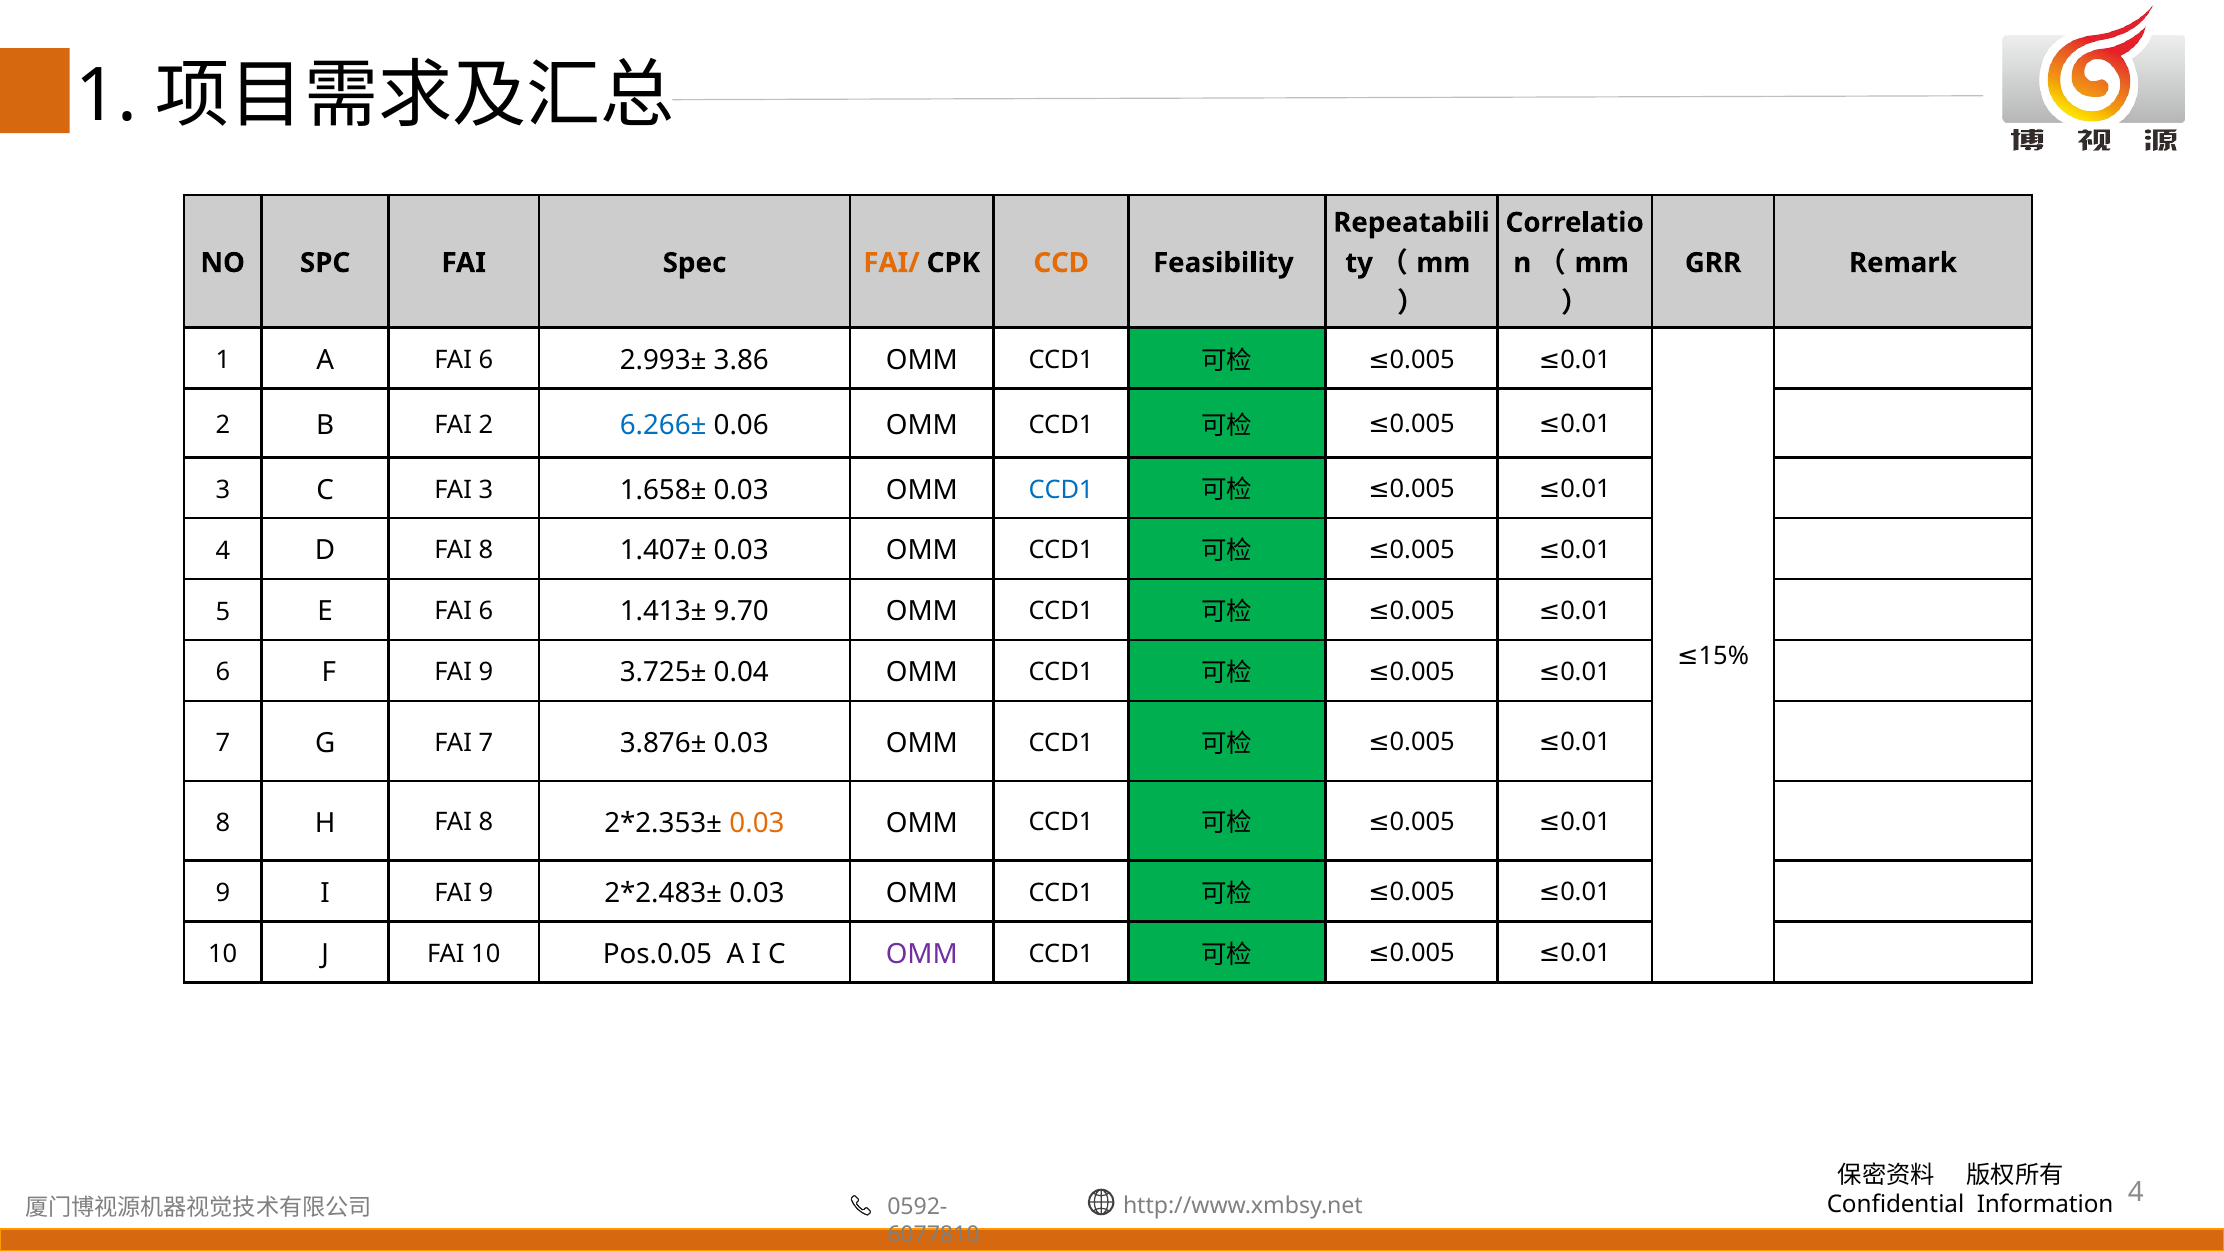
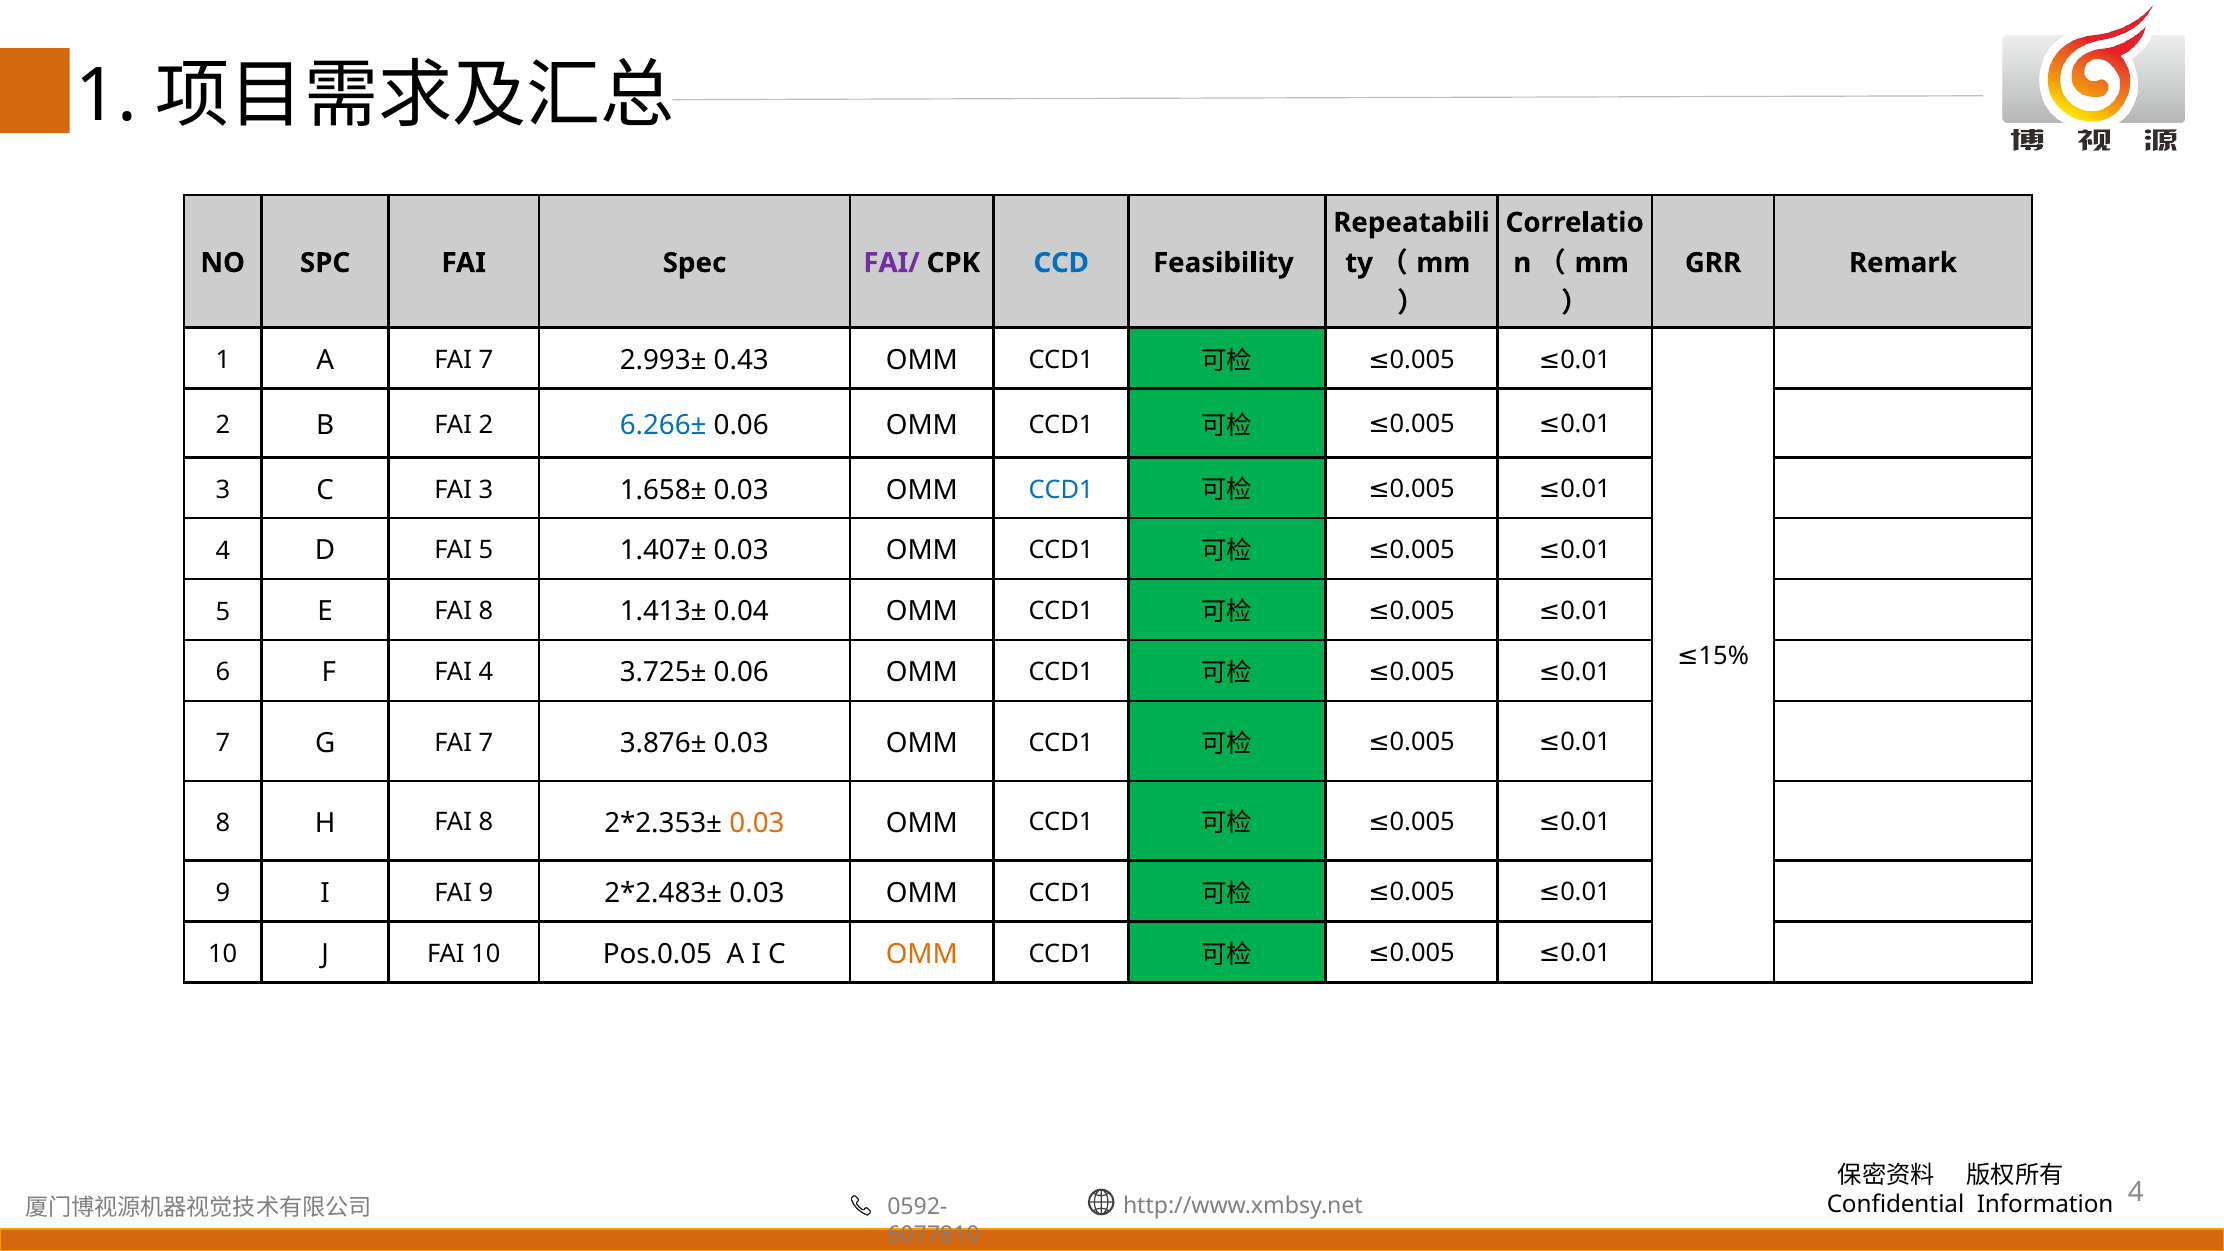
FAI/ colour: orange -> purple
CCD colour: orange -> blue
A FAI 6: 6 -> 7
3.86: 3.86 -> 0.43
D FAI 8: 8 -> 5
E FAI 6: 6 -> 8
9.70: 9.70 -> 0.04
F FAI 9: 9 -> 4
3.725± 0.04: 0.04 -> 0.06
OMM at (922, 954) colour: purple -> orange
